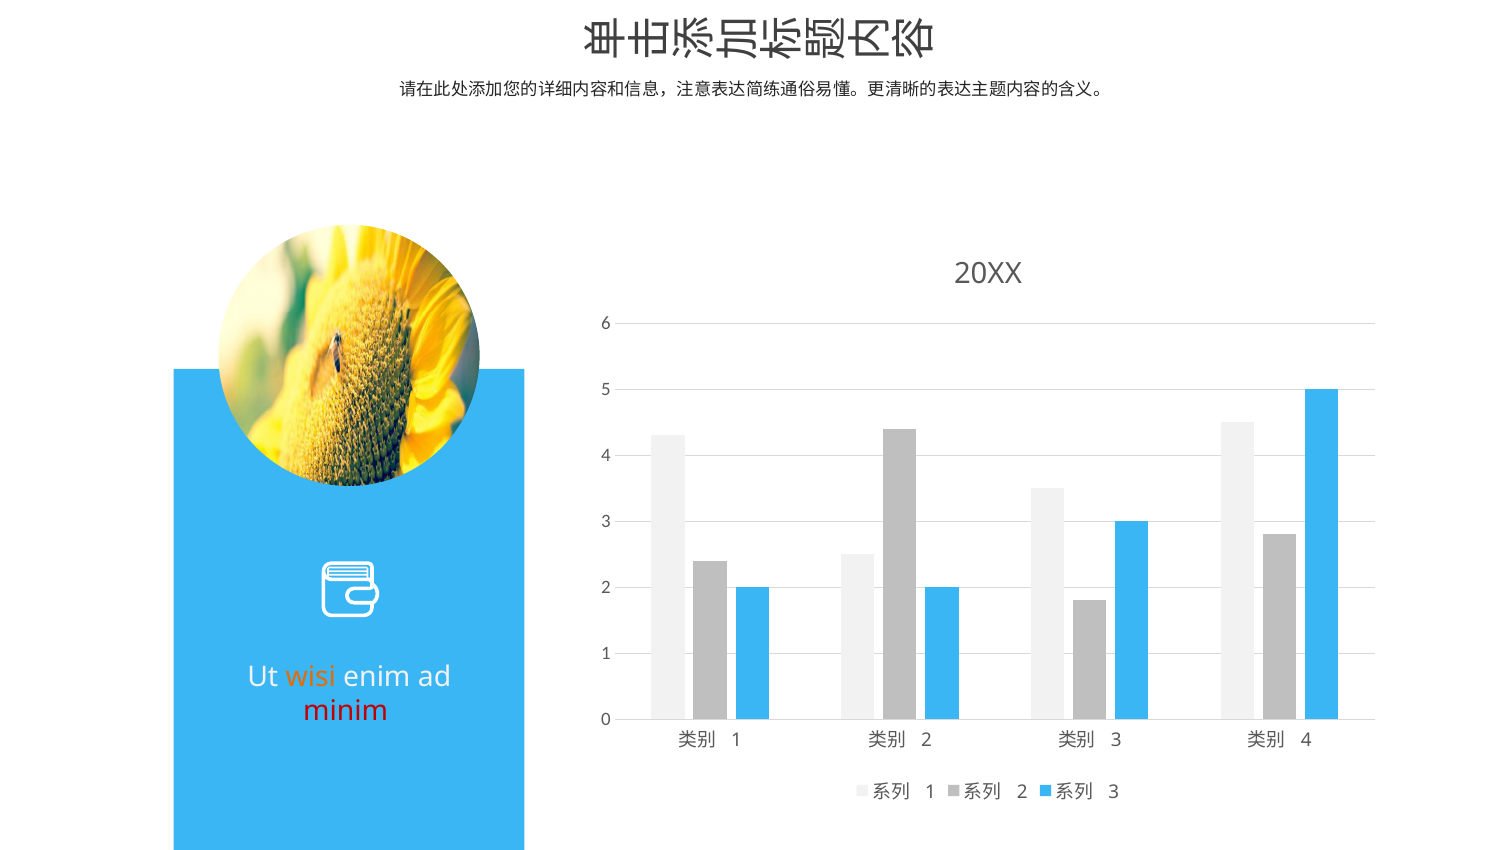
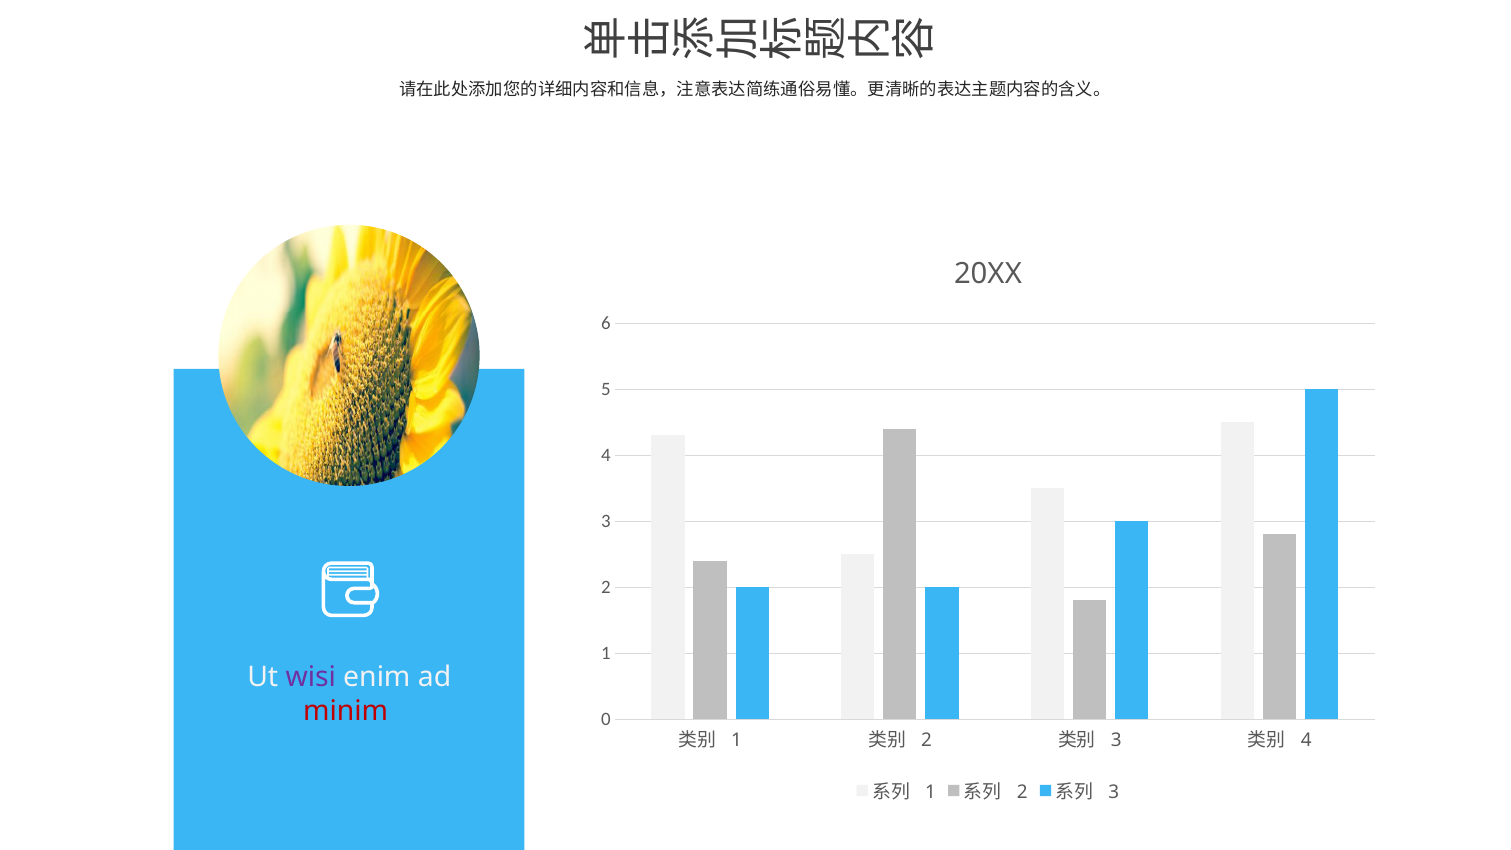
wisi colour: orange -> purple
